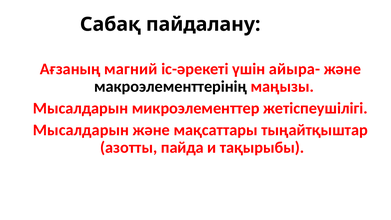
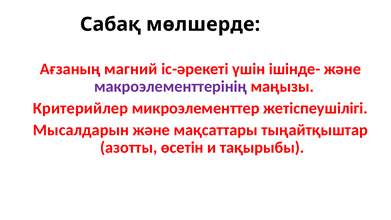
пайдалану: пайдалану -> мөлшерде
айыра-: айыра- -> ішінде-
макроэлементтерінің colour: black -> purple
Мысалдарын at (81, 108): Мысалдарын -> Критерийлер
пайда: пайда -> өсетін
